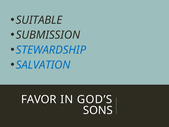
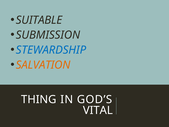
SALVATION colour: blue -> orange
FAVOR: FAVOR -> THING
SONS: SONS -> VITAL
